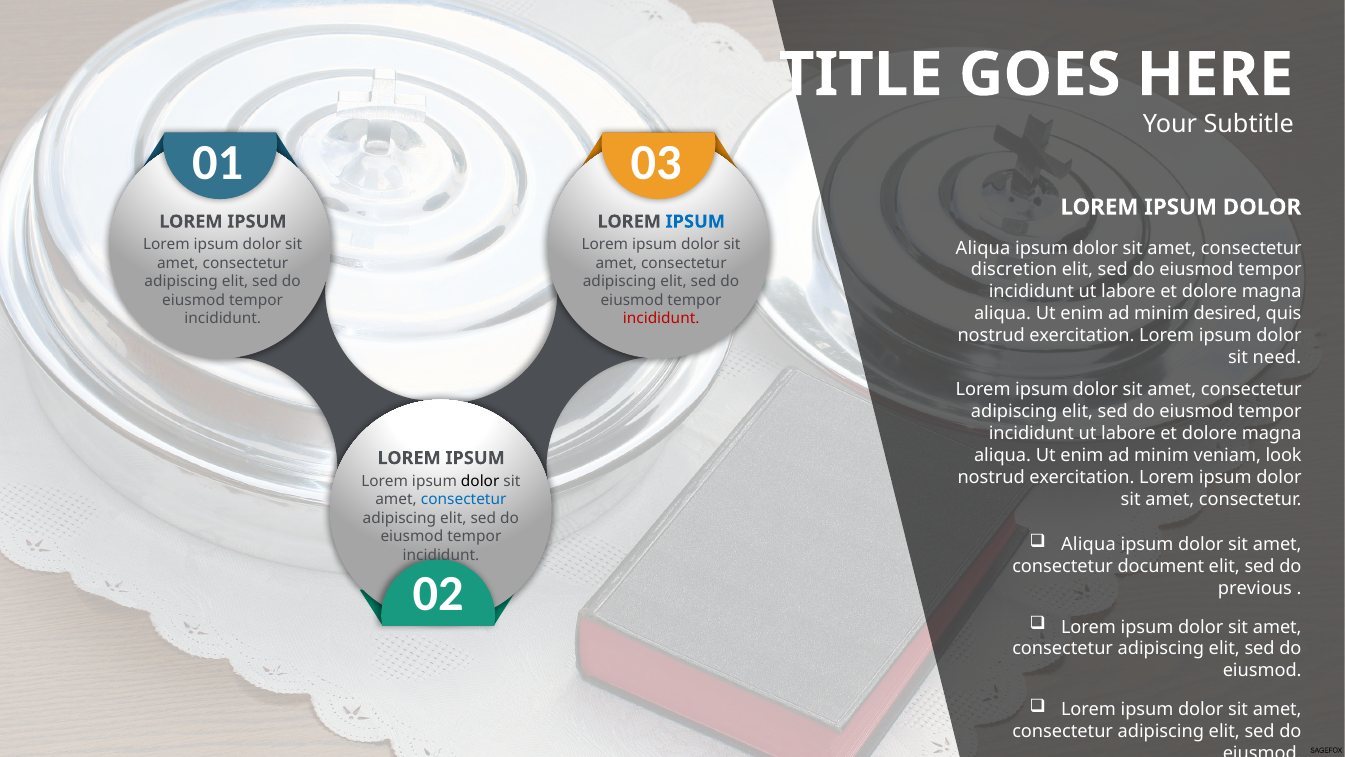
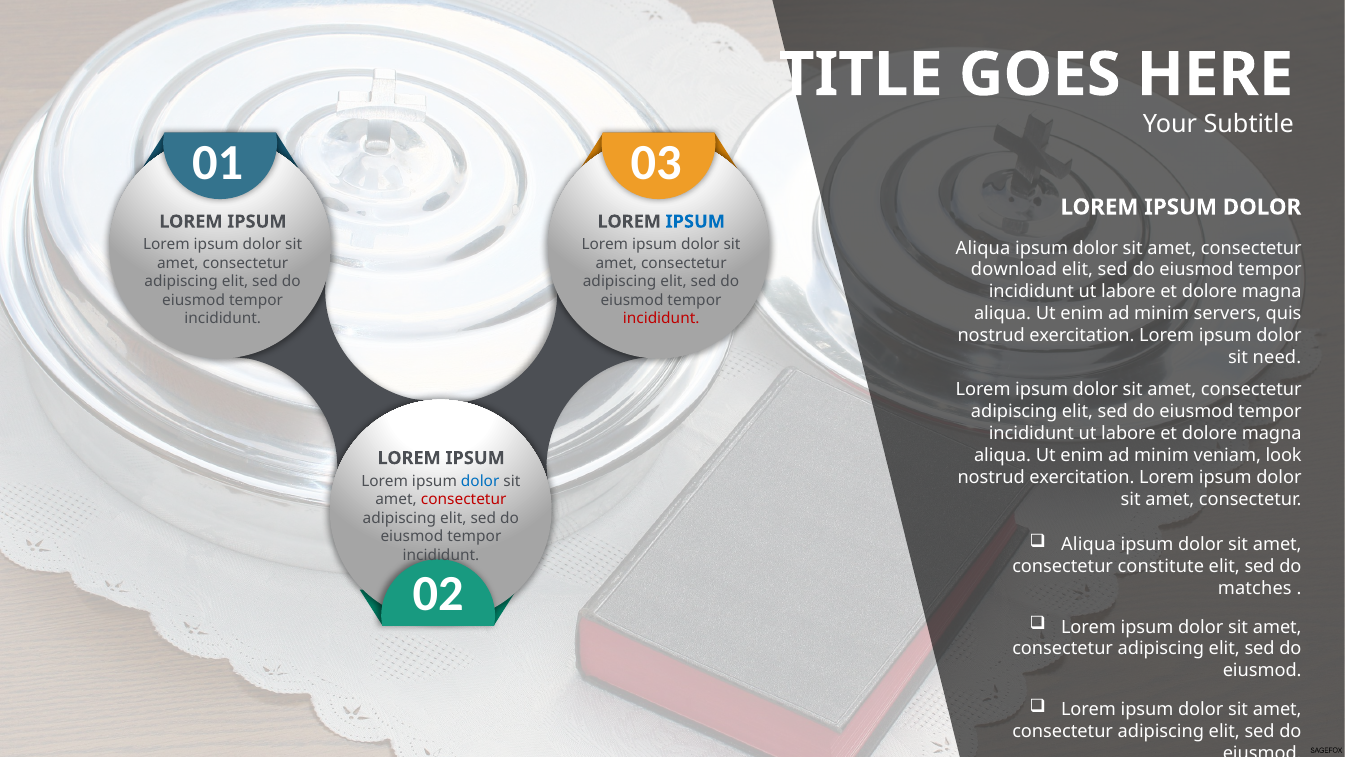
discretion: discretion -> download
desired: desired -> servers
dolor at (480, 481) colour: black -> blue
consectetur at (464, 499) colour: blue -> red
document: document -> constitute
previous: previous -> matches
